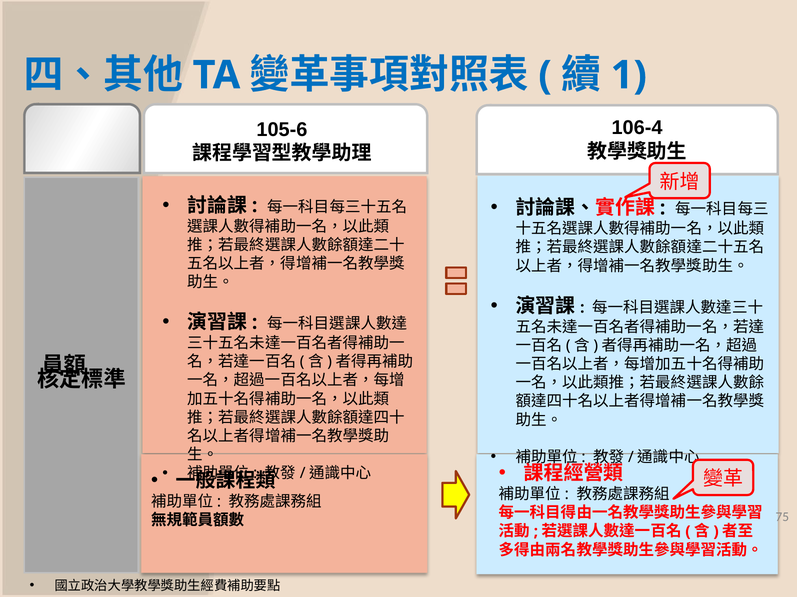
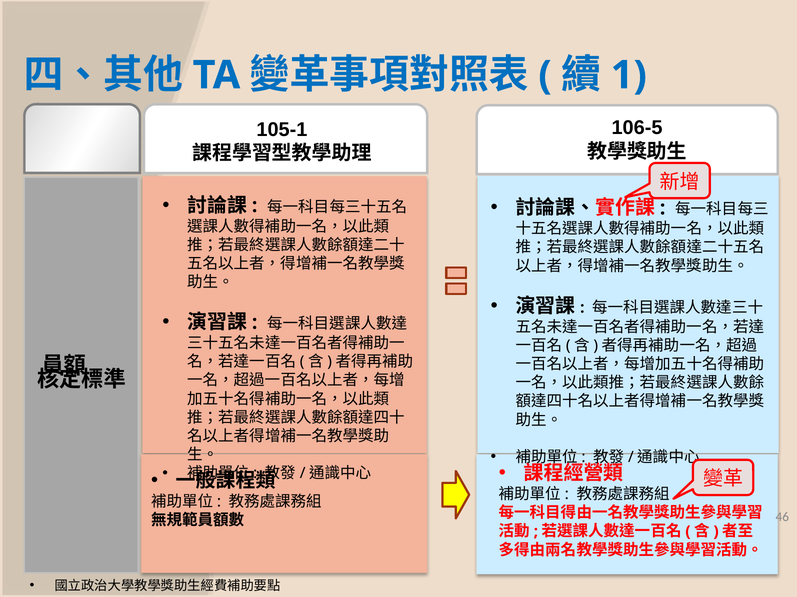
106-4: 106-4 -> 106-5
105-6: 105-6 -> 105-1
75: 75 -> 46
